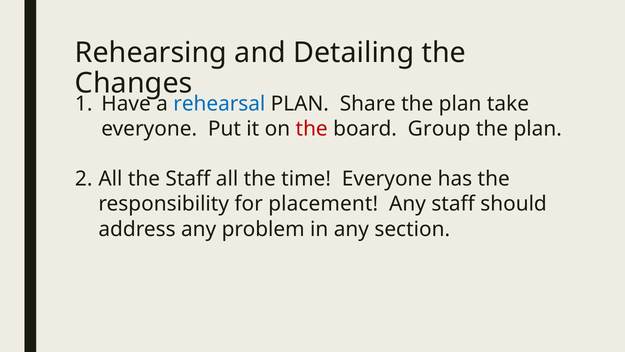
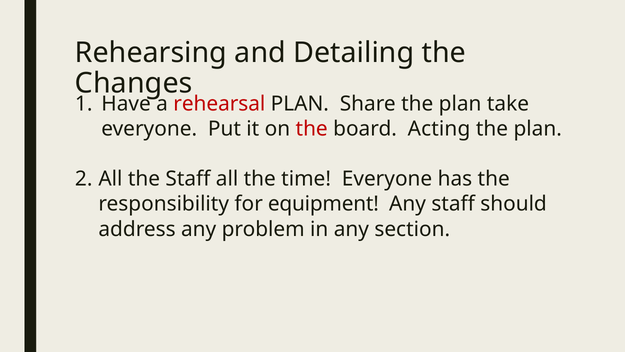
rehearsal colour: blue -> red
Group: Group -> Acting
placement: placement -> equipment
